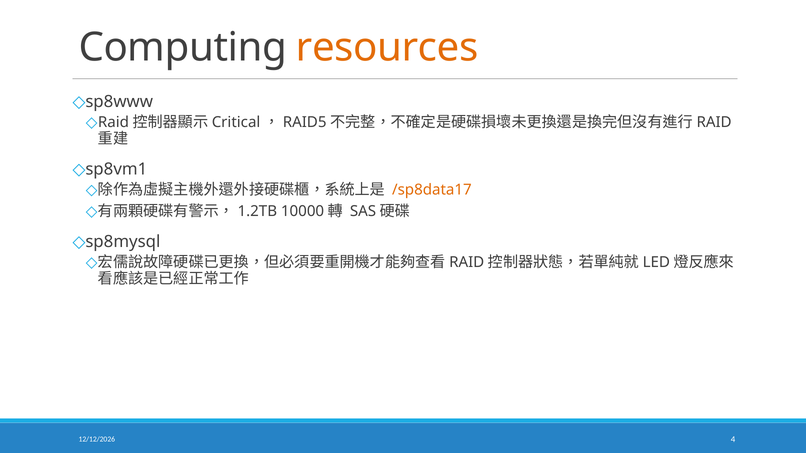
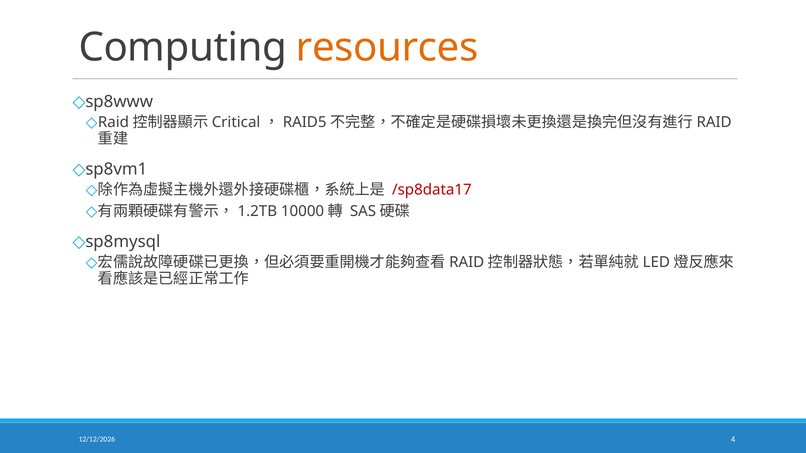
/sp8data17 colour: orange -> red
